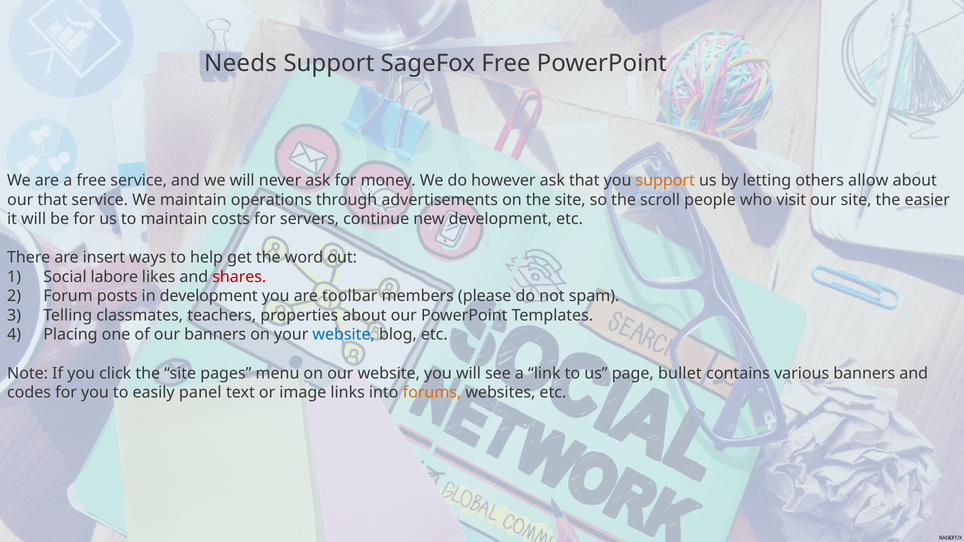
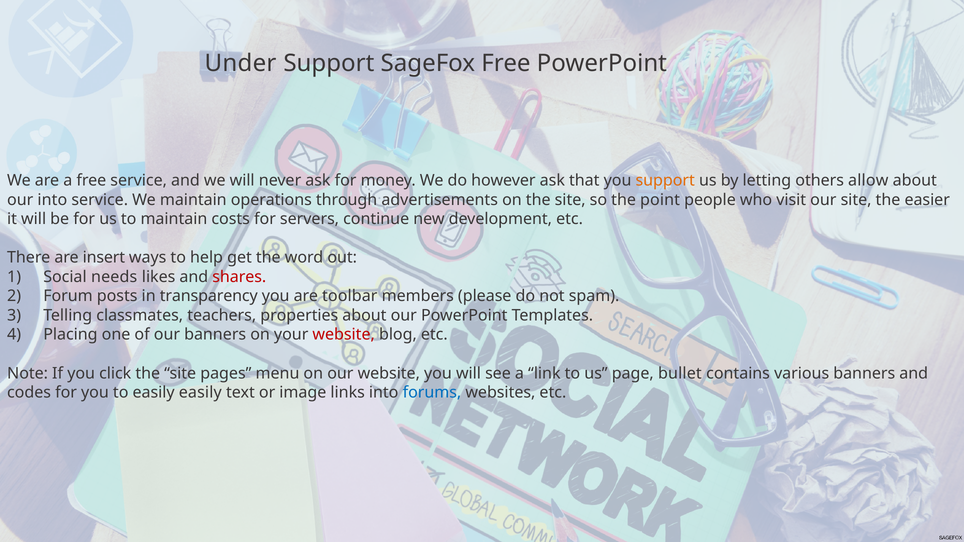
Needs: Needs -> Under
our that: that -> into
scroll: scroll -> point
labore: labore -> needs
in development: development -> transparency
website at (344, 335) colour: blue -> red
easily panel: panel -> easily
forums colour: orange -> blue
